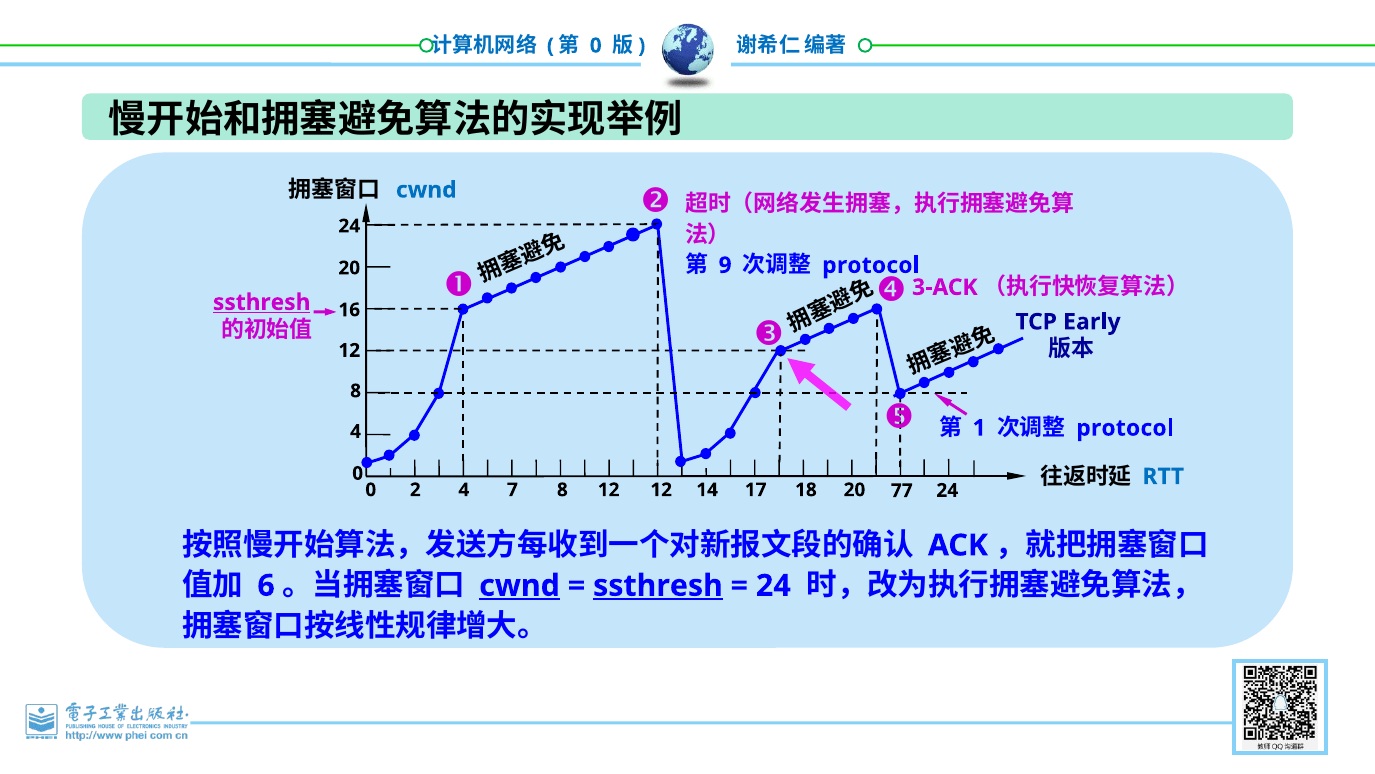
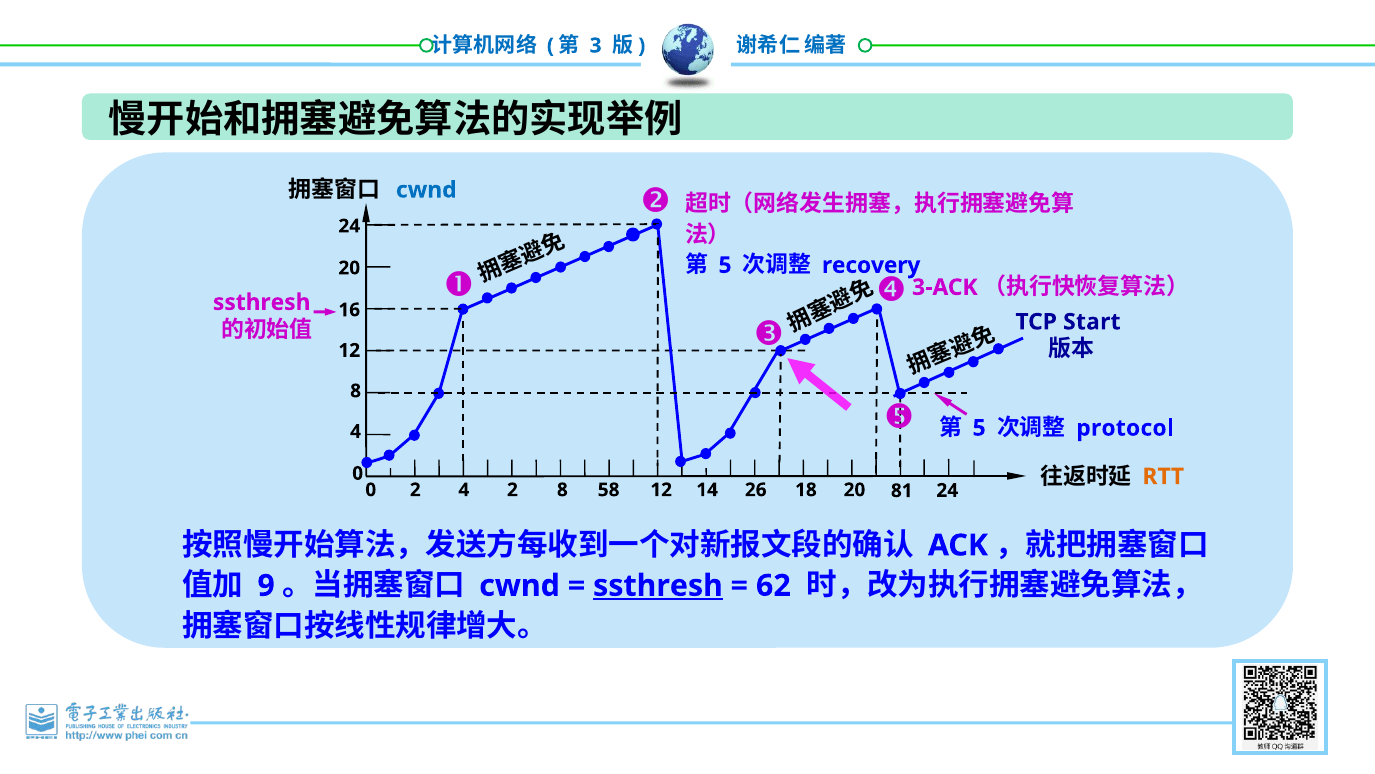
0 at (596, 46): 0 -> 3
9 at (725, 265): 9 -> 5
protocol at (871, 265): protocol -> recovery
ssthresh at (262, 302) underline: present -> none
Early: Early -> Start
1 at (979, 428): 1 -> 5
RTT colour: blue -> orange
4 7: 7 -> 2
12 at (609, 490): 12 -> 58
17: 17 -> 26
77: 77 -> 81
6: 6 -> 9
cwnd at (520, 585) underline: present -> none
24 at (773, 585): 24 -> 62
